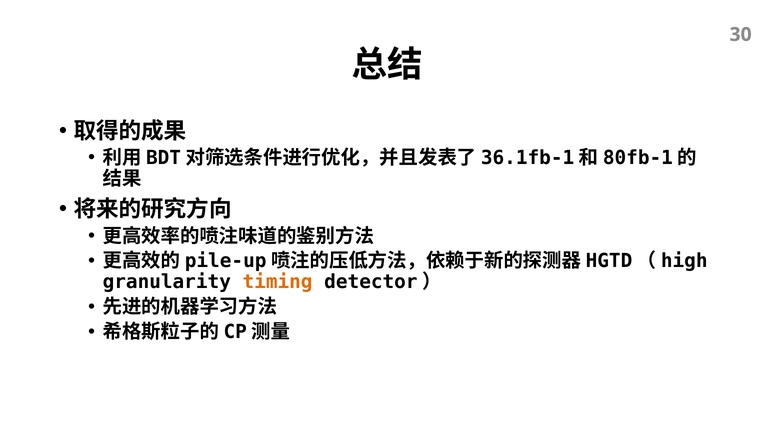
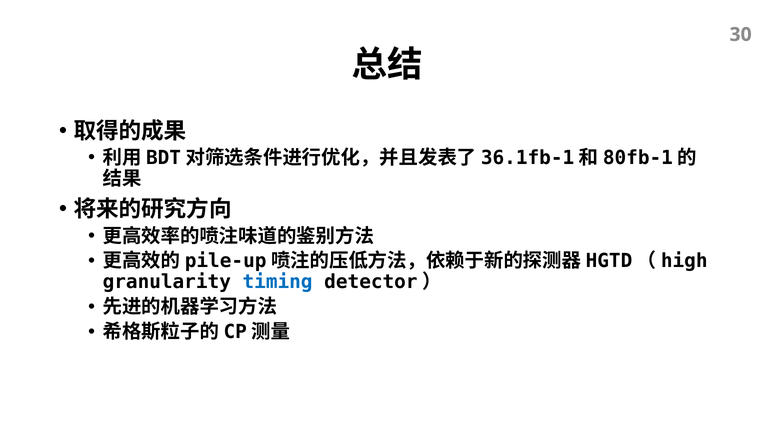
timing colour: orange -> blue
